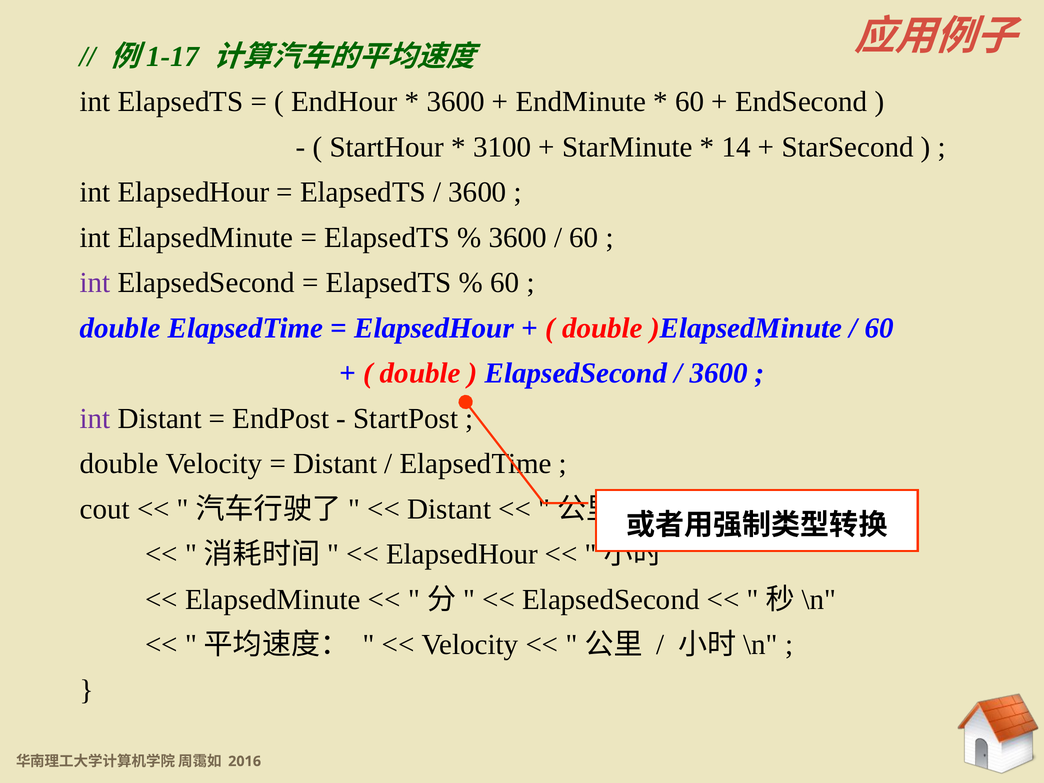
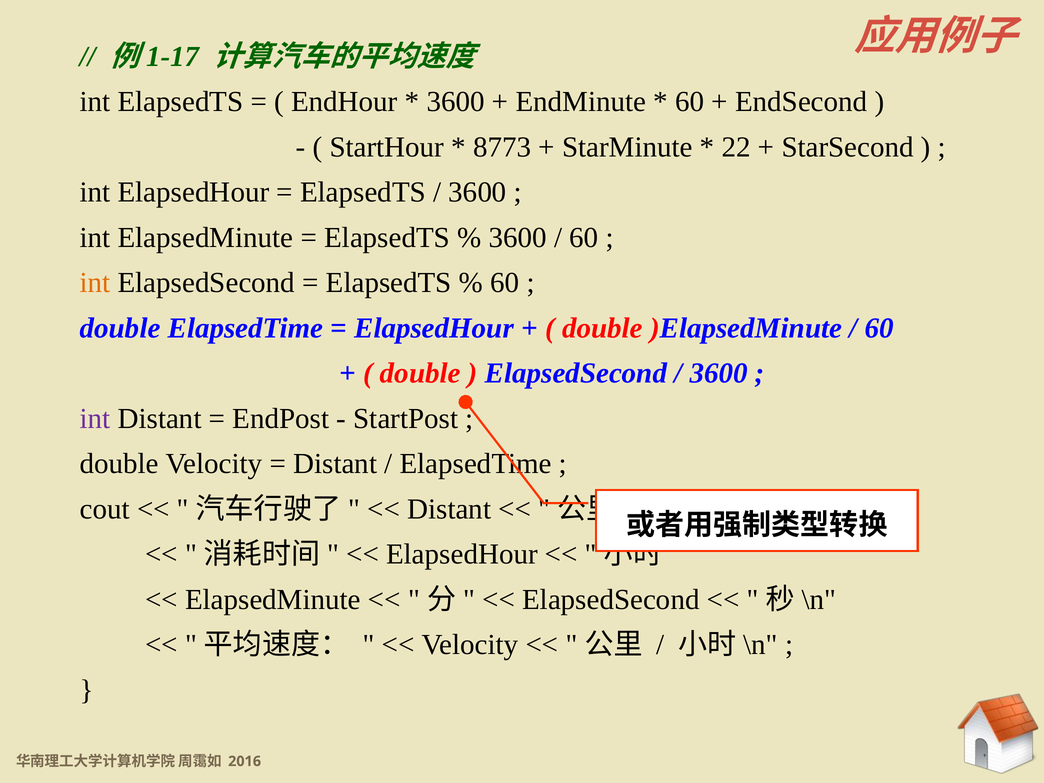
3100: 3100 -> 8773
14: 14 -> 22
int at (95, 283) colour: purple -> orange
